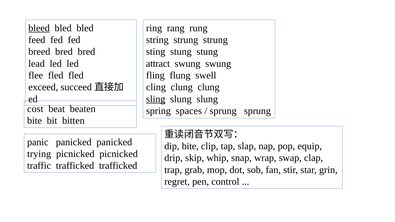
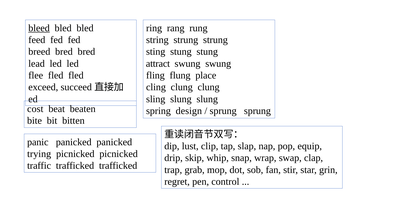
swell: swell -> place
sling underline: present -> none
spaces: spaces -> design
dip bite: bite -> lust
